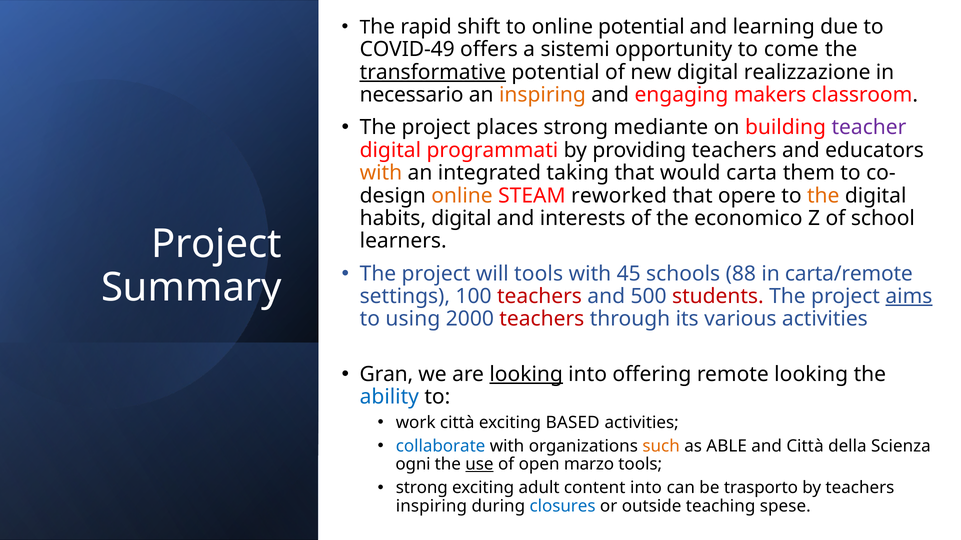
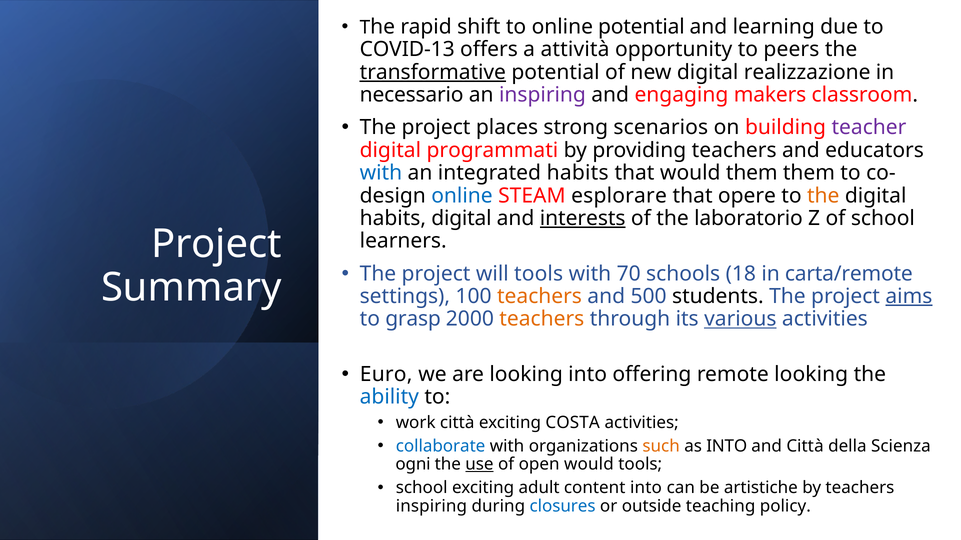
COVID-49: COVID-49 -> COVID-13
sistemi: sistemi -> attività
come: come -> peers
inspiring at (542, 95) colour: orange -> purple
mediante: mediante -> scenarios
with at (381, 173) colour: orange -> blue
integrated taking: taking -> habits
would carta: carta -> them
online at (462, 196) colour: orange -> blue
reworked: reworked -> esplorare
interests underline: none -> present
economico: economico -> laboratorio
45: 45 -> 70
88: 88 -> 18
teachers at (539, 297) colour: red -> orange
students colour: red -> black
using: using -> grasp
teachers at (542, 319) colour: red -> orange
various underline: none -> present
Gran: Gran -> Euro
looking at (526, 375) underline: present -> none
BASED: BASED -> COSTA
as ABLE: ABLE -> INTO
open marzo: marzo -> would
strong at (422, 488): strong -> school
trasporto: trasporto -> artistiche
spese: spese -> policy
